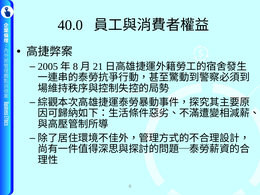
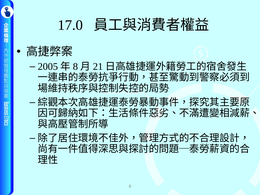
40.0: 40.0 -> 17.0
